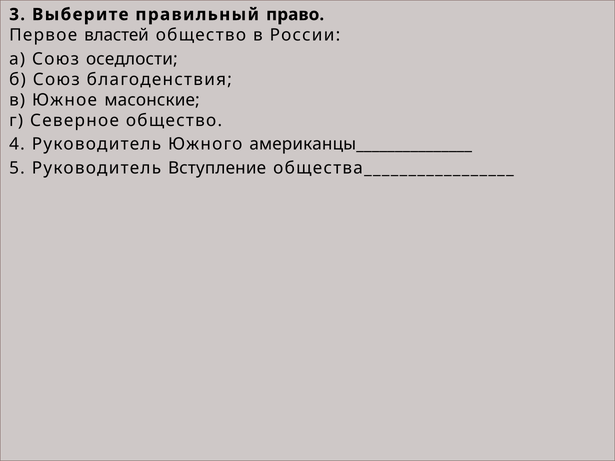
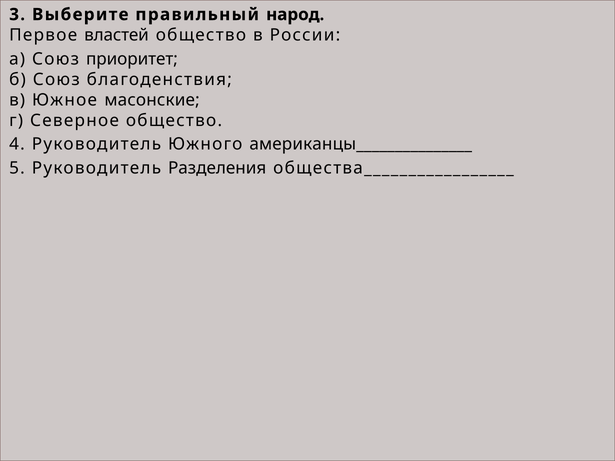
право: право -> народ
оседлости: оседлости -> приоритет
Вступление: Вступление -> Разделения
